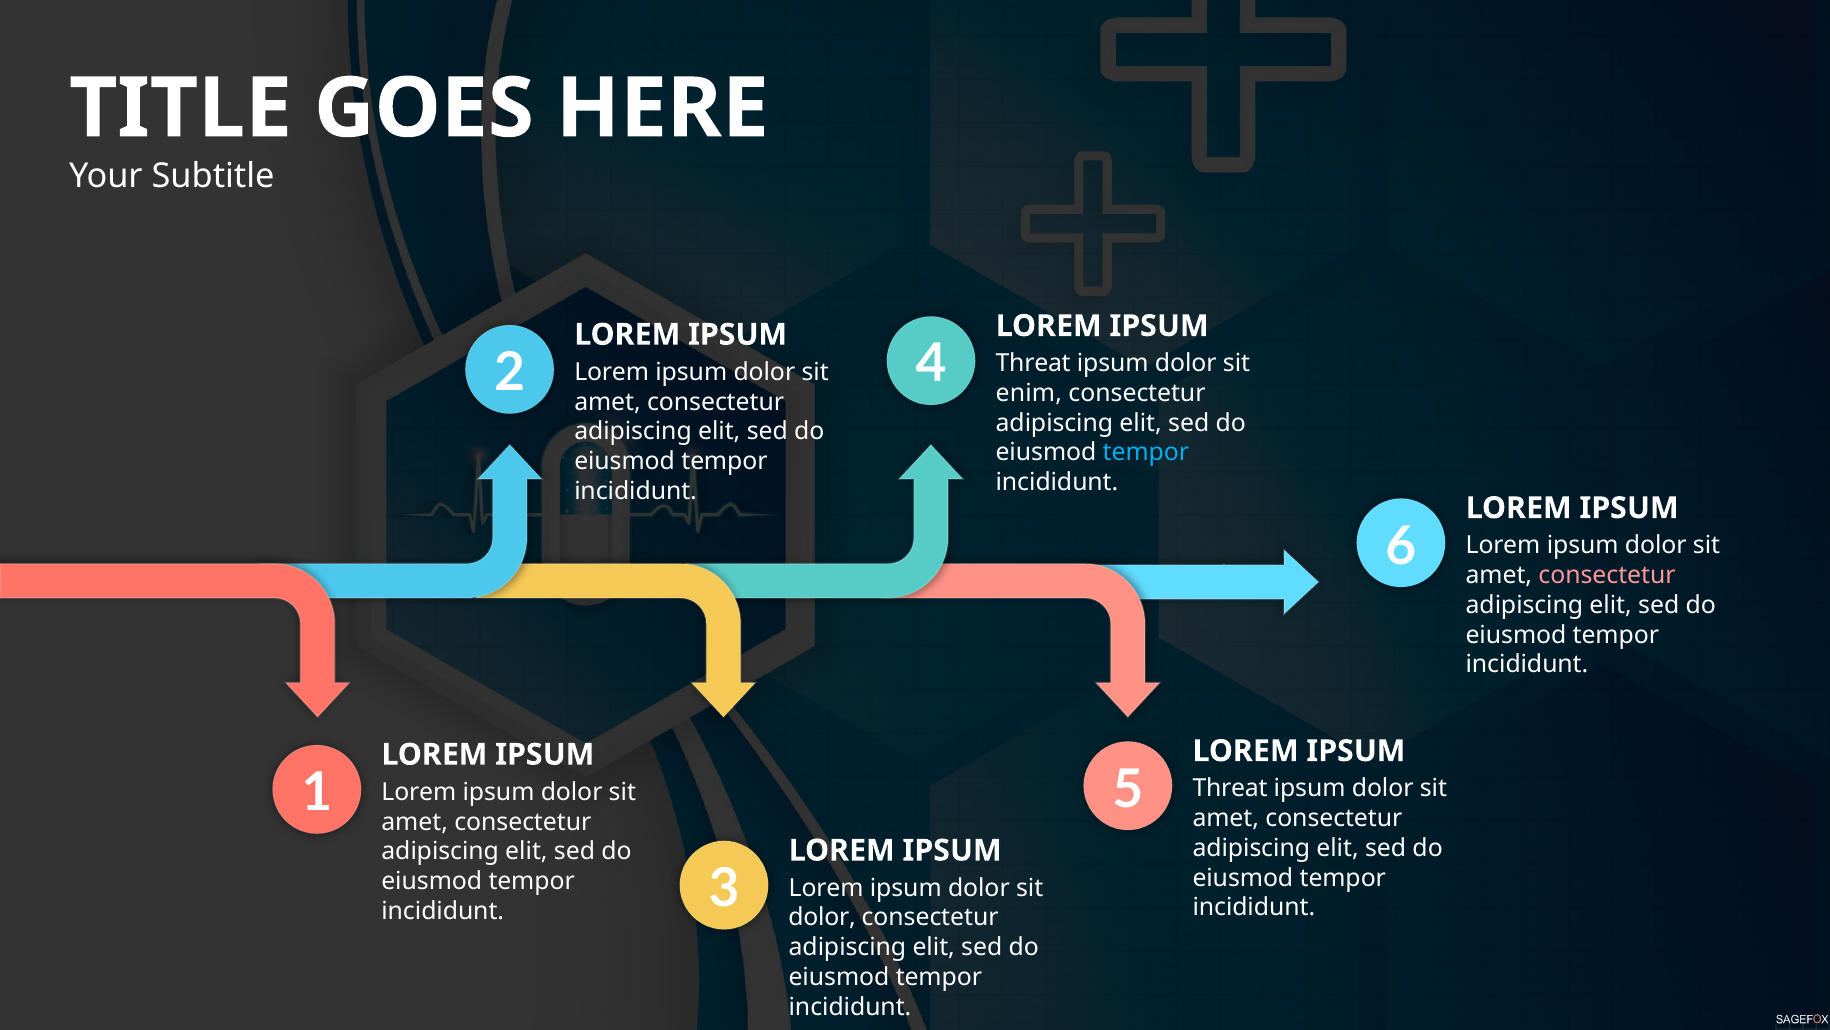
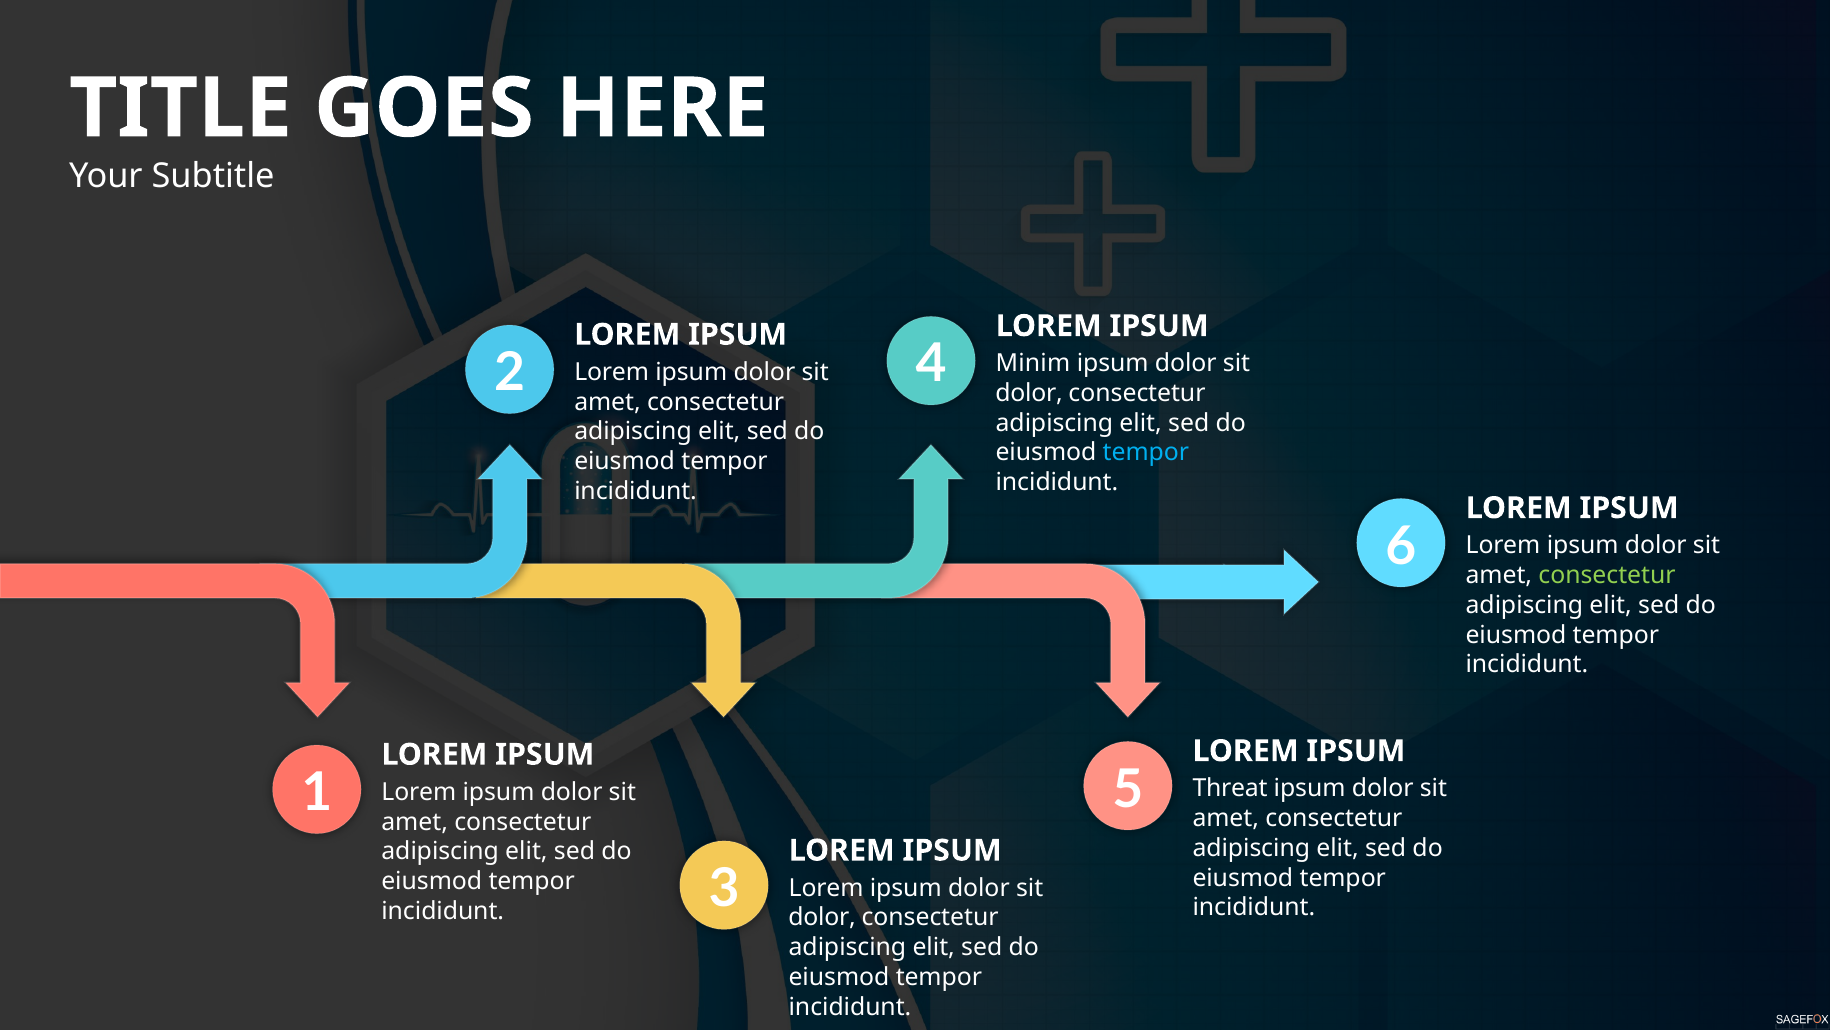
Threat at (1033, 363): Threat -> Minim
enim at (1029, 393): enim -> dolor
consectetur at (1607, 575) colour: pink -> light green
